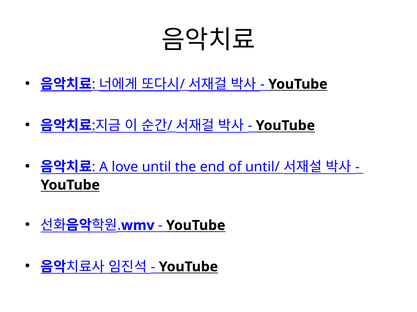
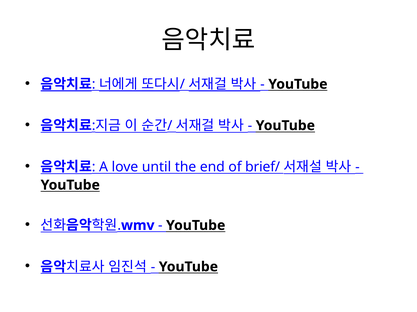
until/: until/ -> brief/
